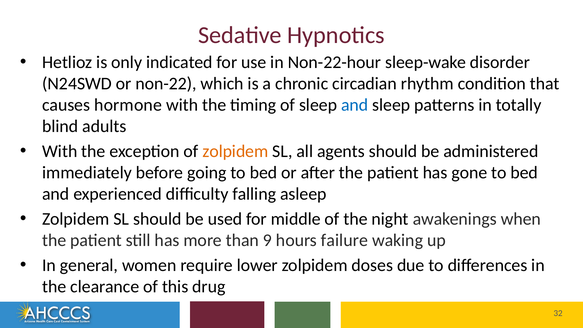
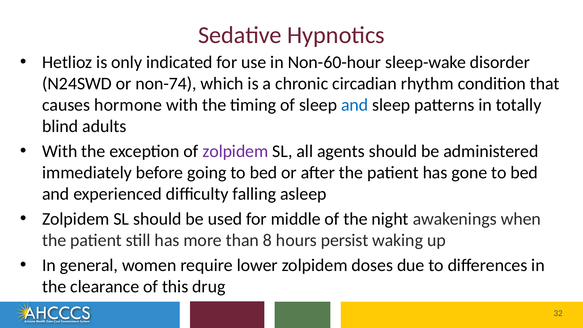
Non-22-hour: Non-22-hour -> Non-60-hour
non-22: non-22 -> non-74
zolpidem at (235, 151) colour: orange -> purple
9: 9 -> 8
failure: failure -> persist
